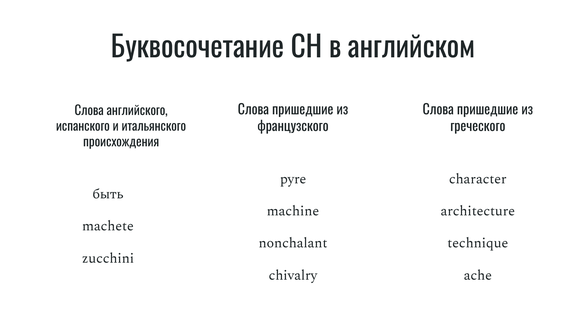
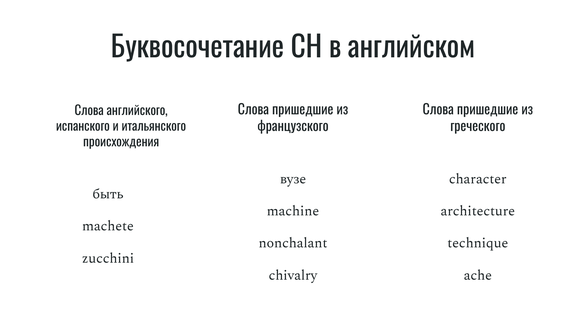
pyre: pyre -> вузе
